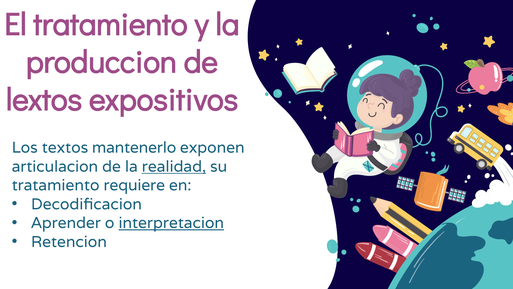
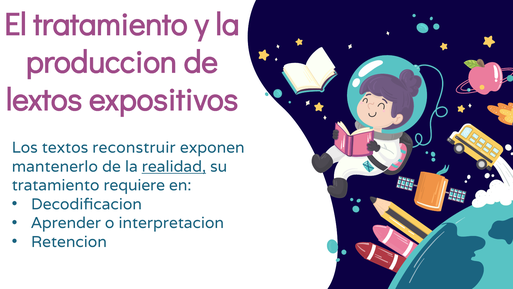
mantenerlo: mantenerlo -> reconstruir
articulacion: articulacion -> mantenerlo
interpretacion underline: present -> none
